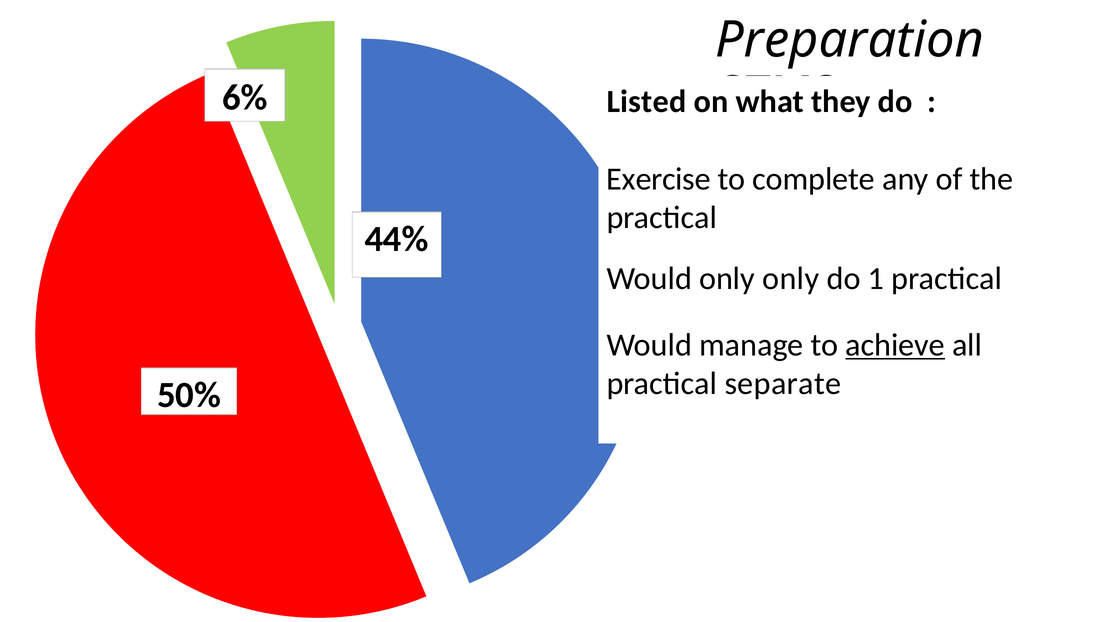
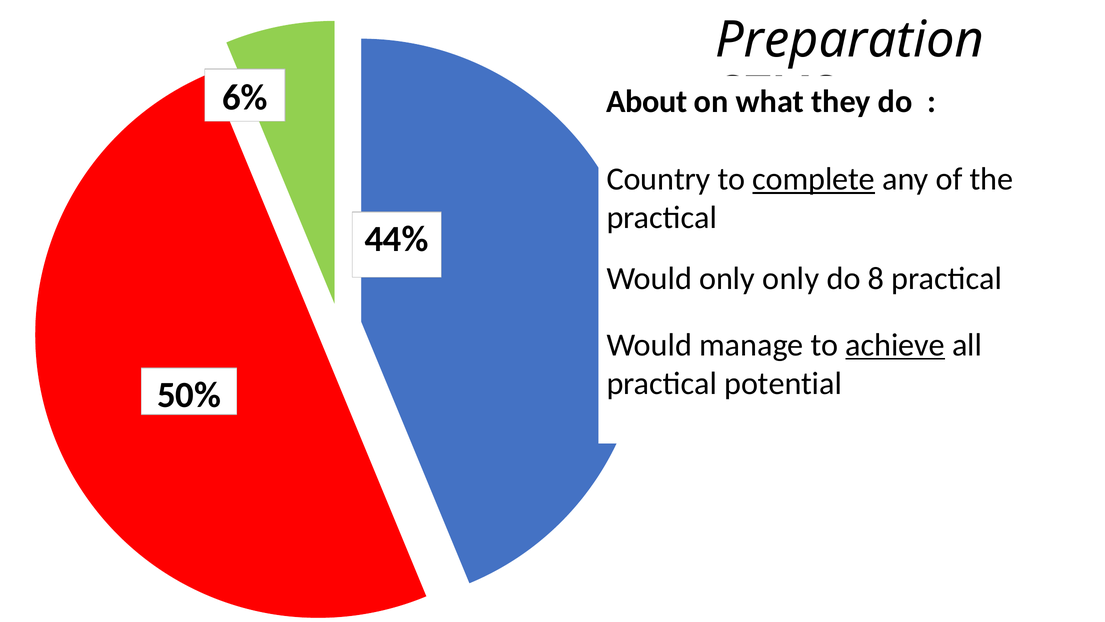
Listed: Listed -> About
Exercise: Exercise -> Country
complete at (814, 179) underline: none -> present
1: 1 -> 8
separate: separate -> potential
